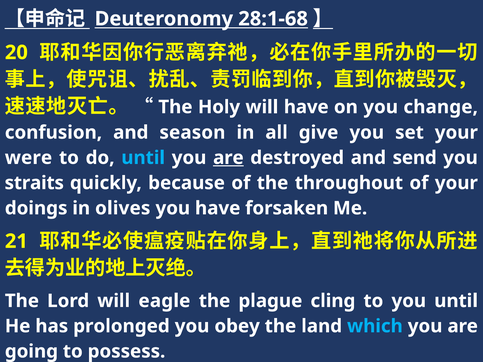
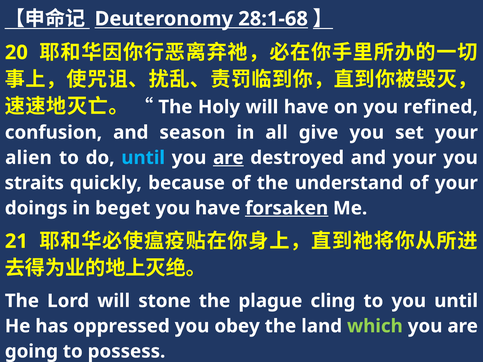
change: change -> refined
were: were -> alien
and send: send -> your
throughout: throughout -> understand
olives: olives -> beget
forsaken underline: none -> present
eagle: eagle -> stone
prolonged: prolonged -> oppressed
which colour: light blue -> light green
